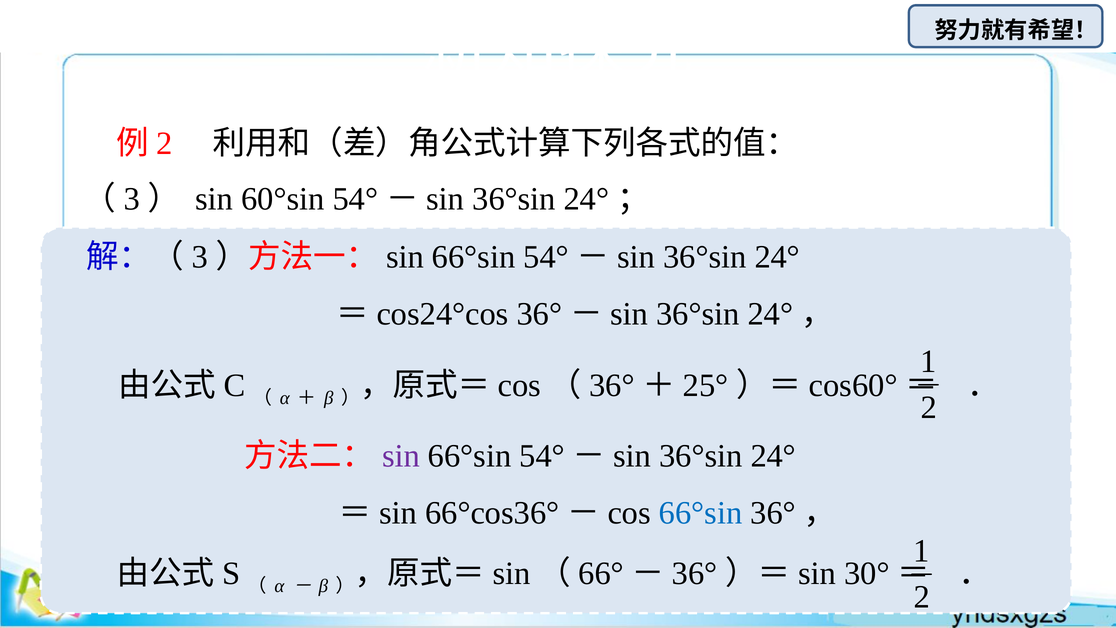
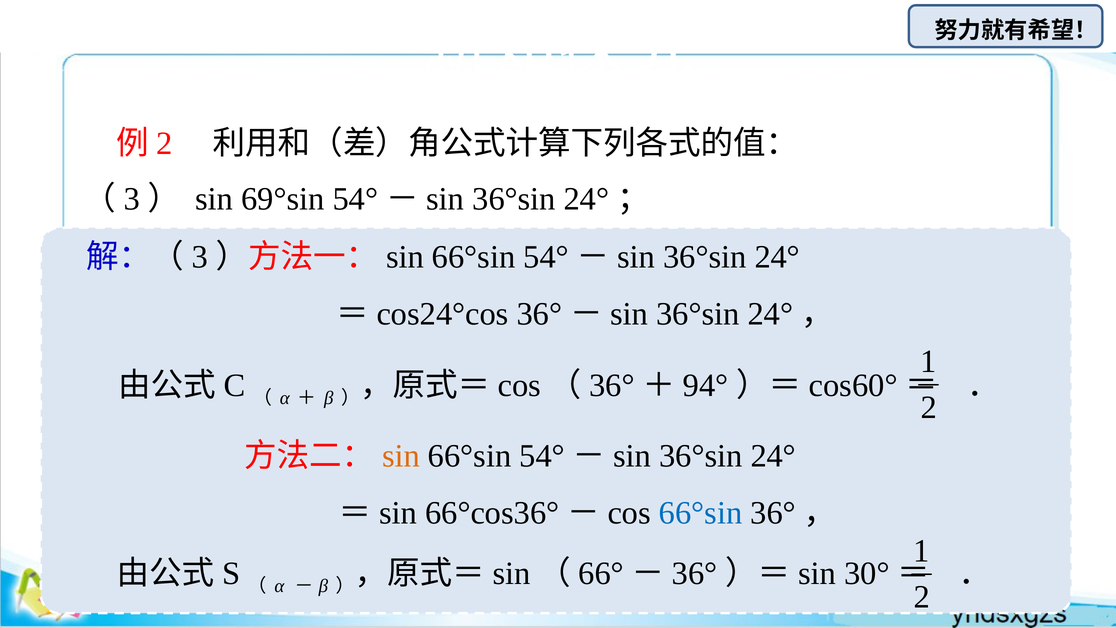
60°sin: 60°sin -> 69°sin
25°: 25° -> 94°
sin at (401, 456) colour: purple -> orange
